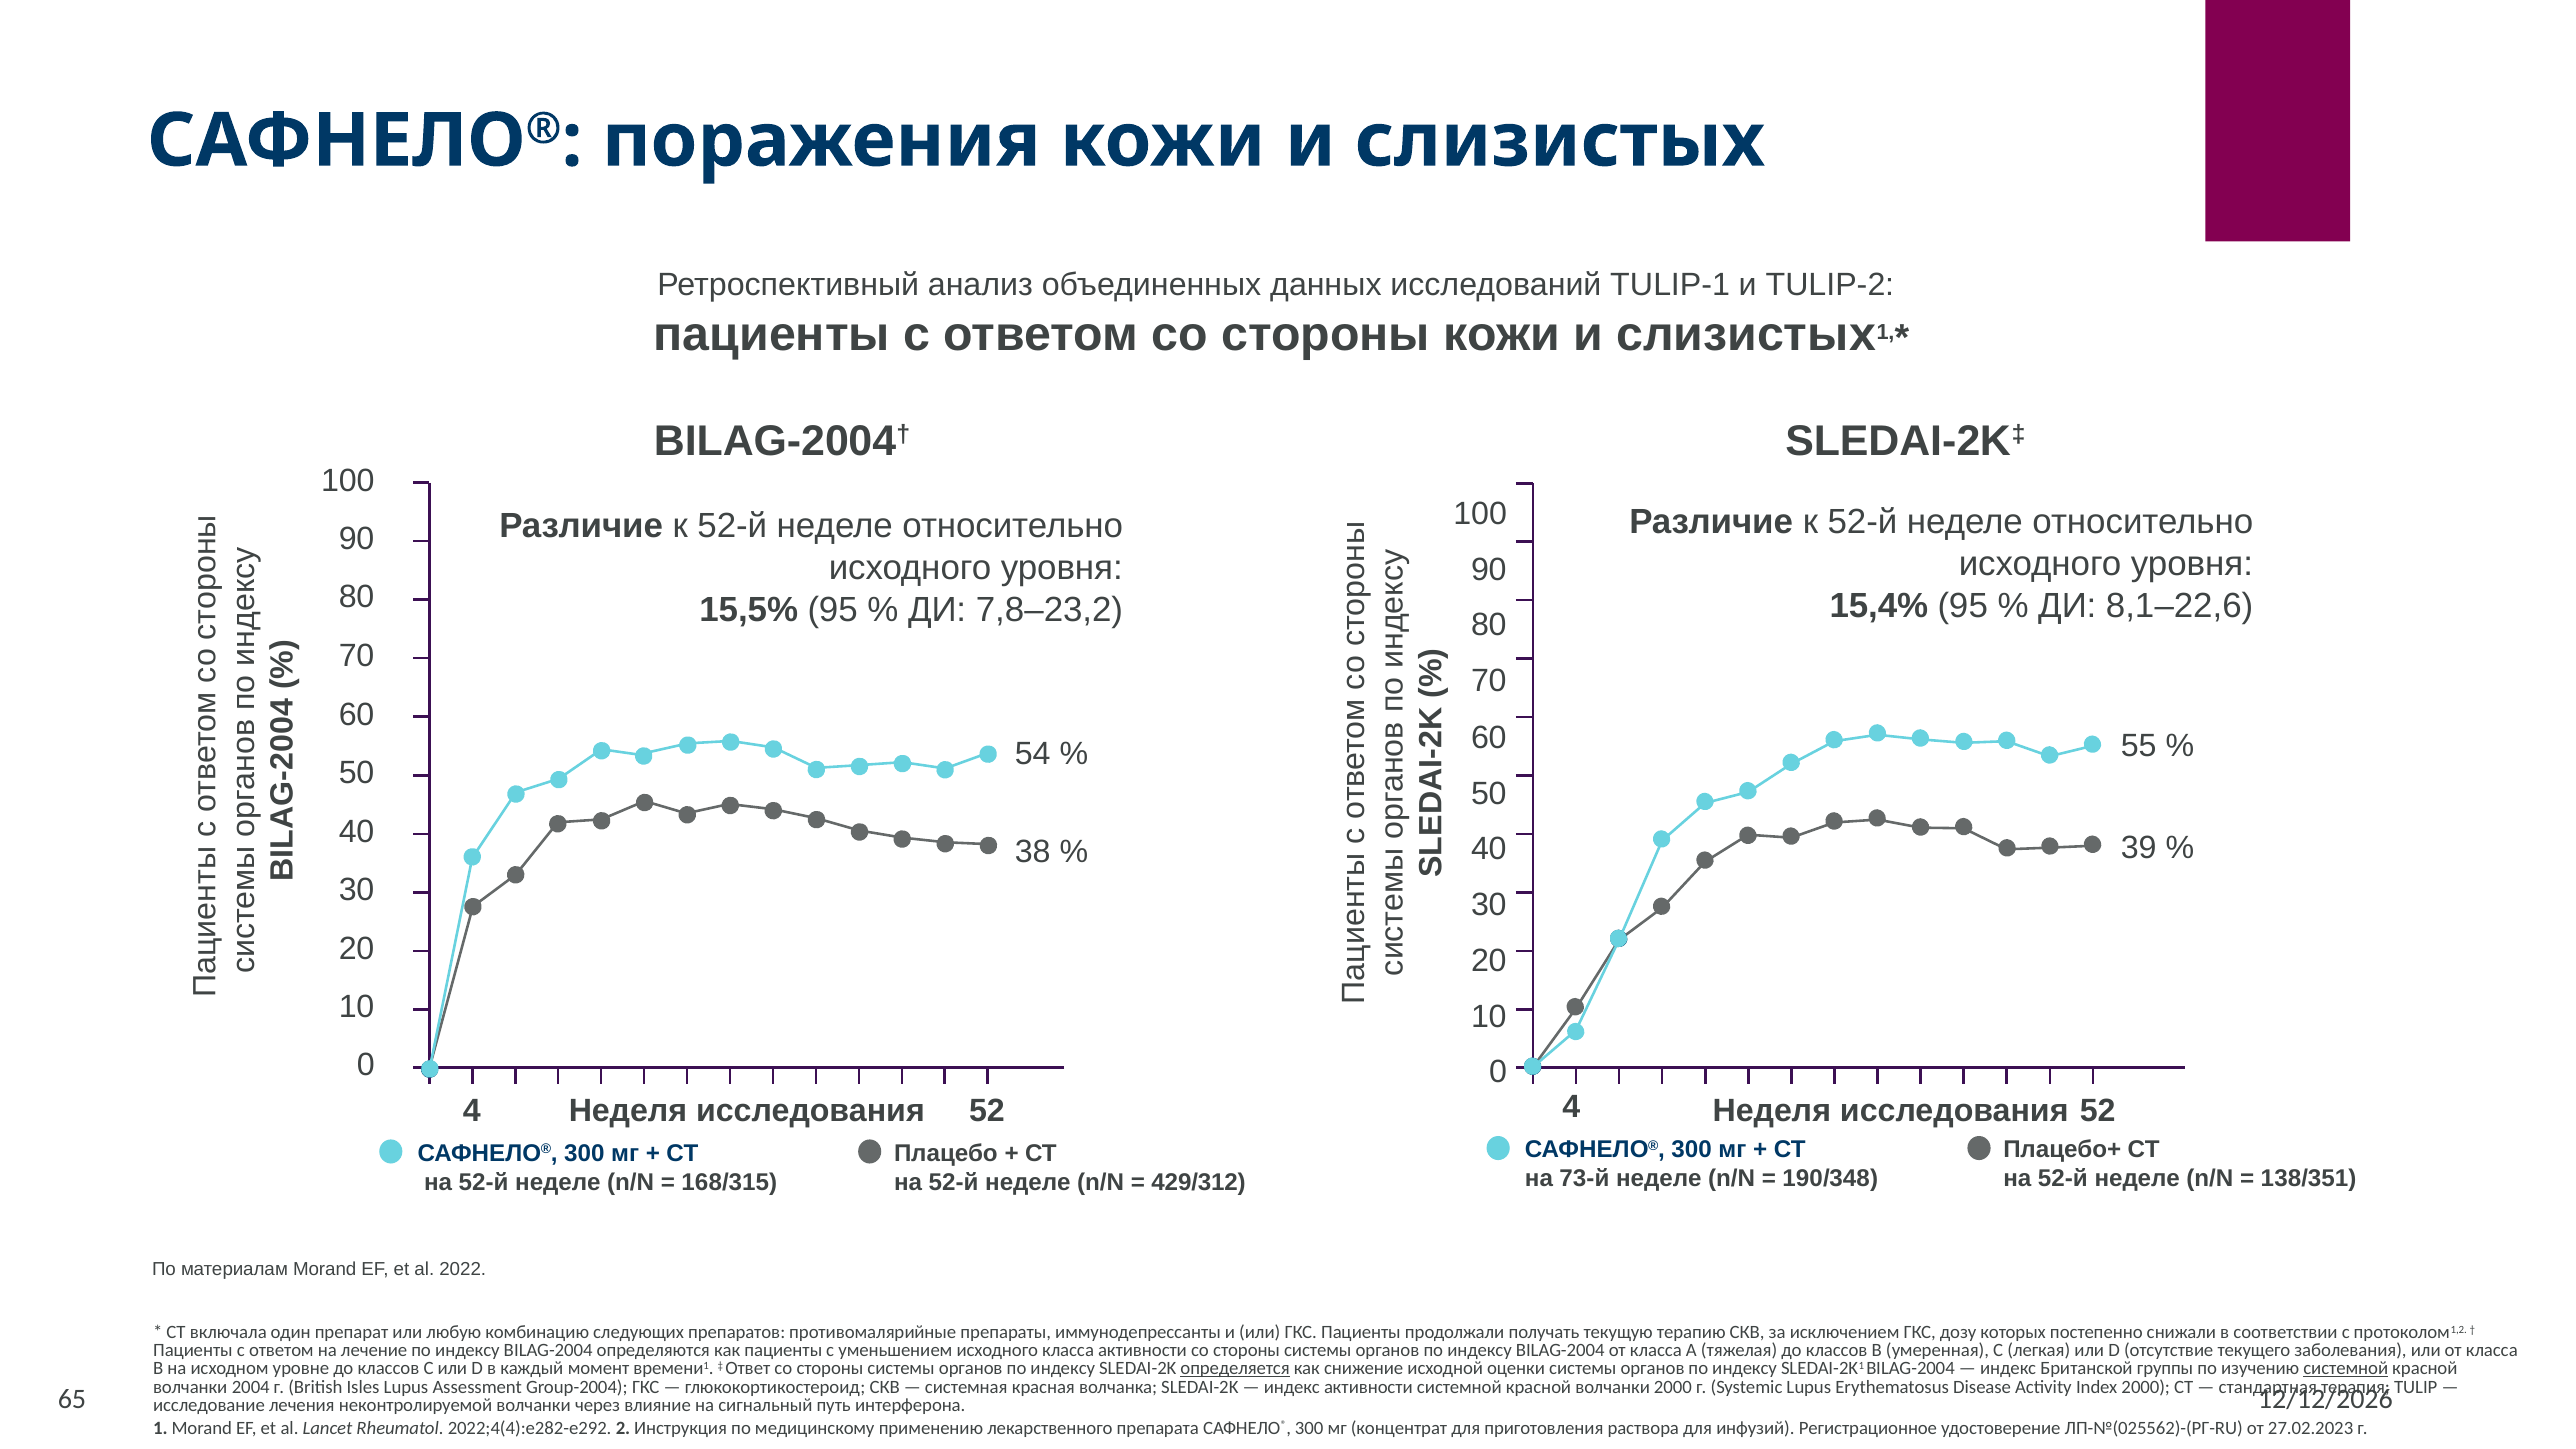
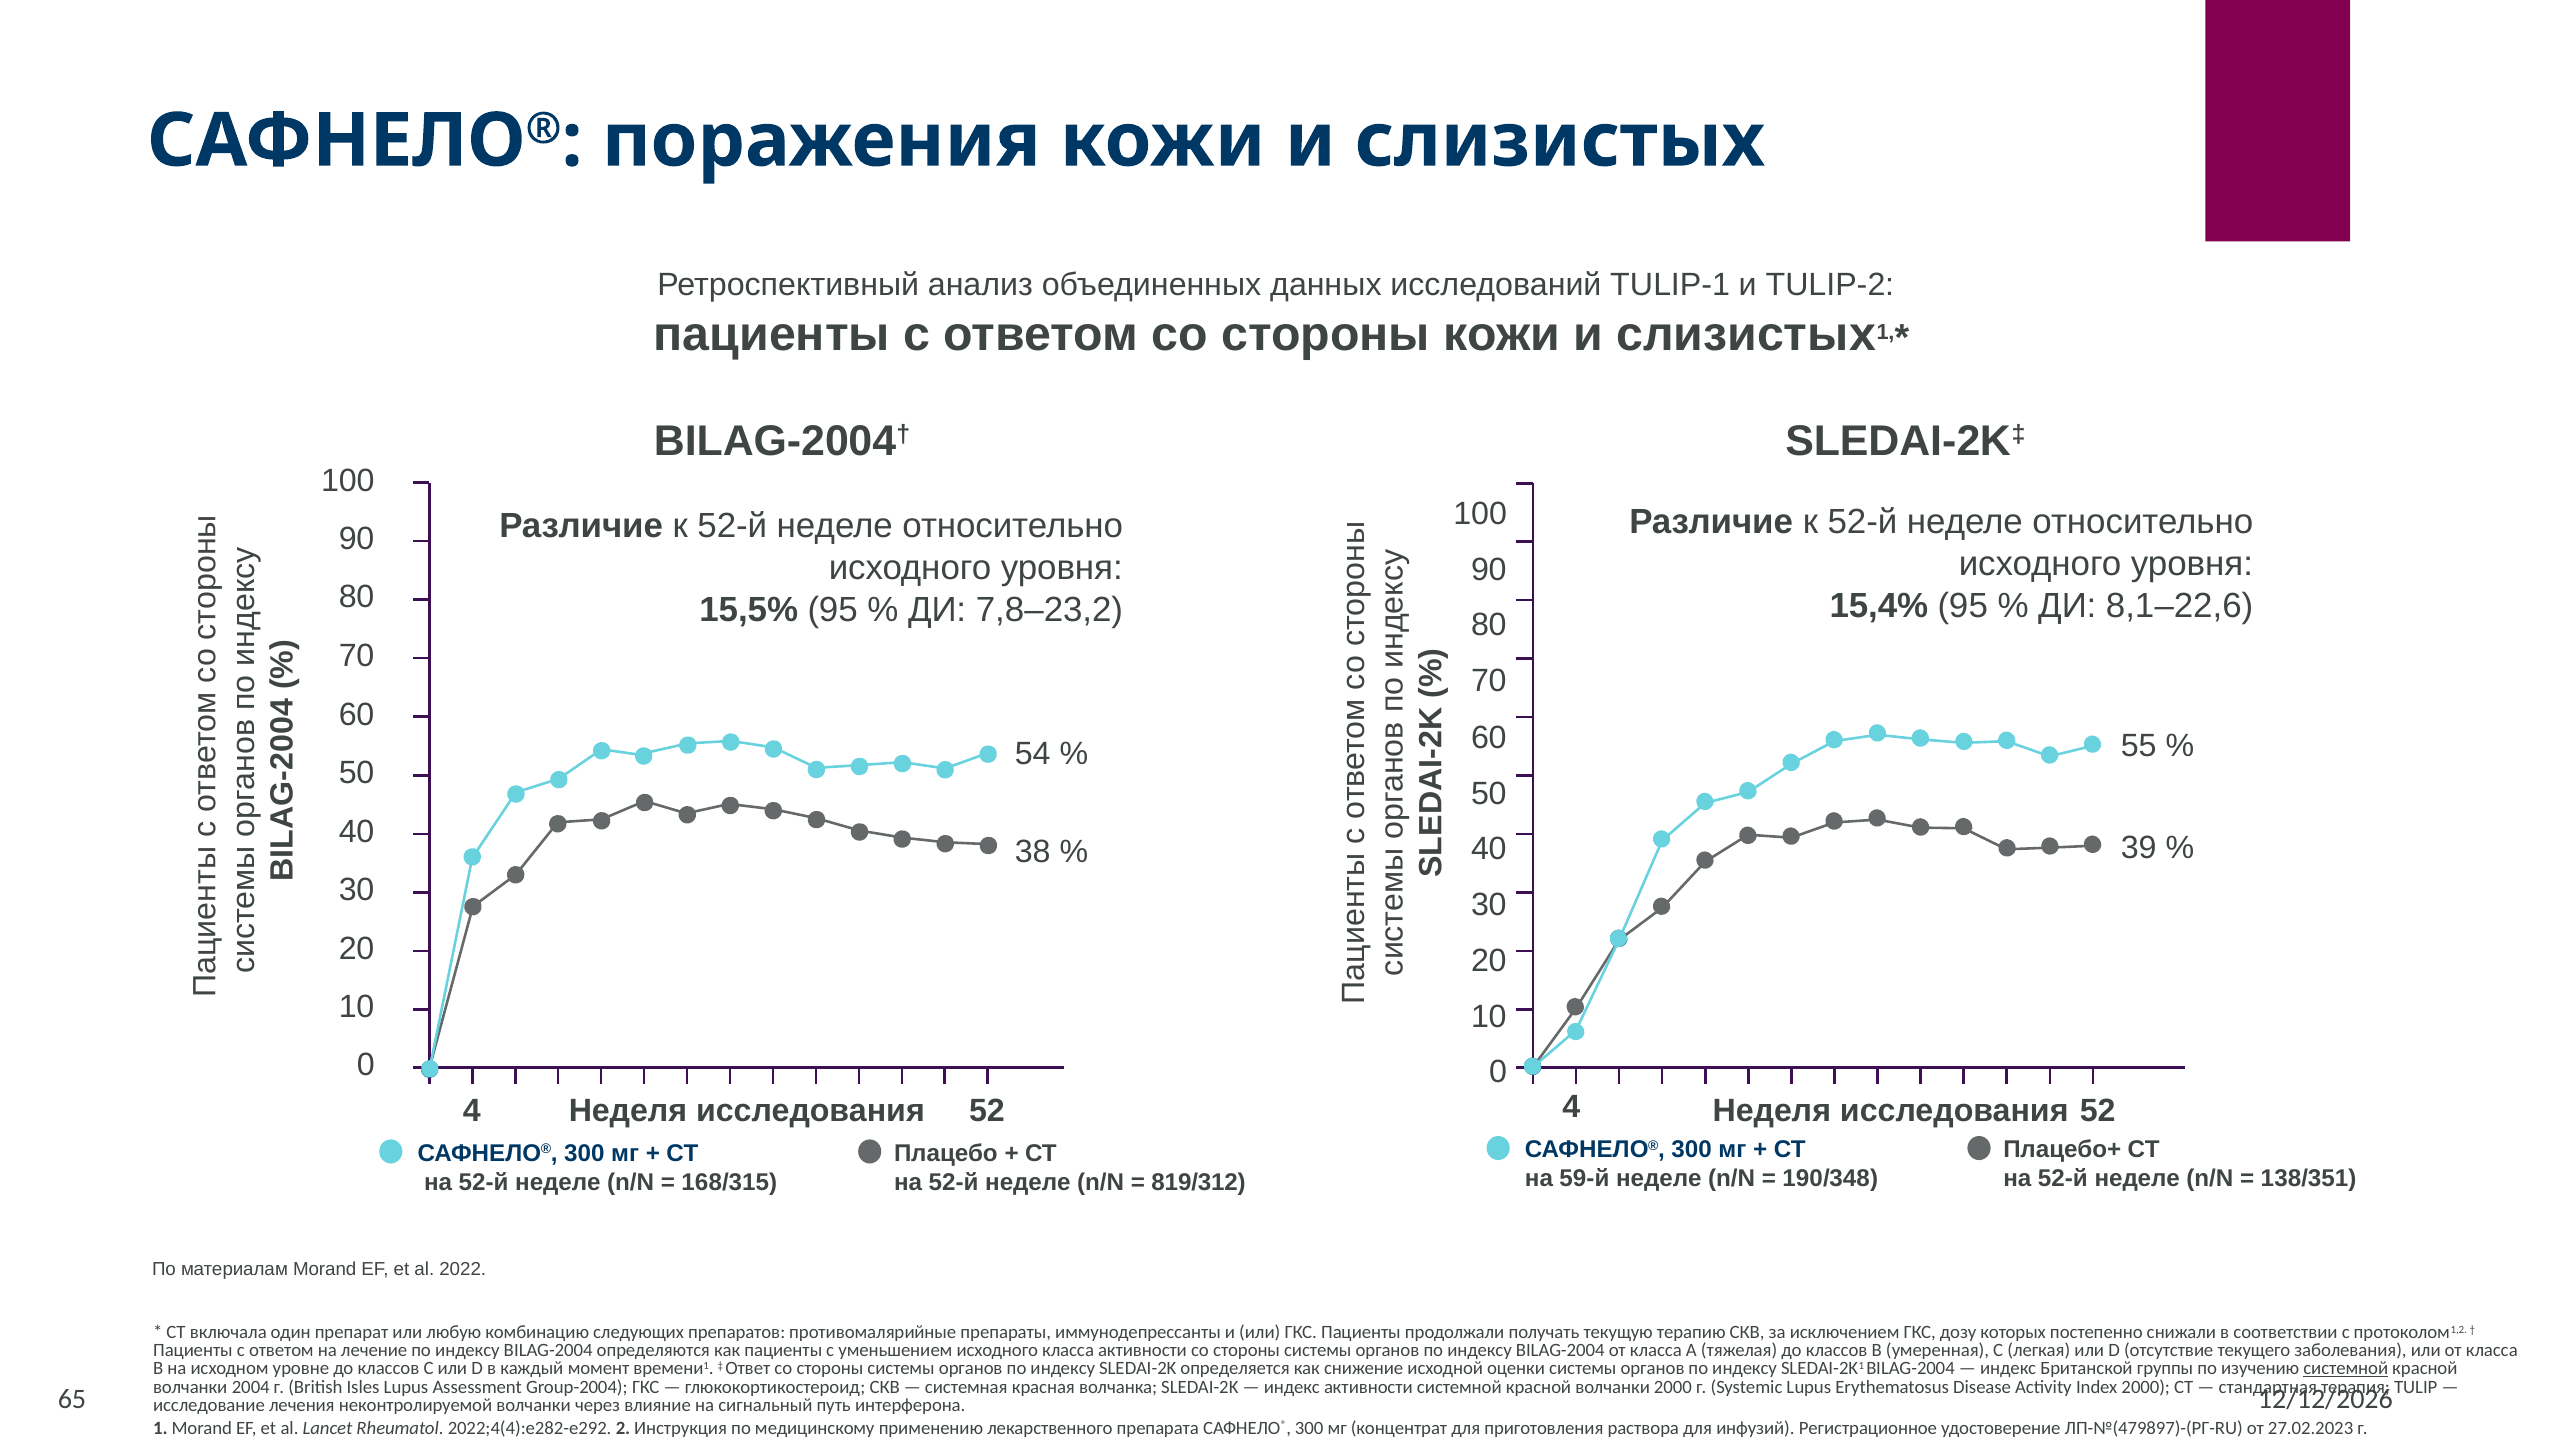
73-й: 73-й -> 59-й
429/312: 429/312 -> 819/312
определяется underline: present -> none
ЛП-№(025562)-(РГ-RU: ЛП-№(025562)-(РГ-RU -> ЛП-№(479897)-(РГ-RU
